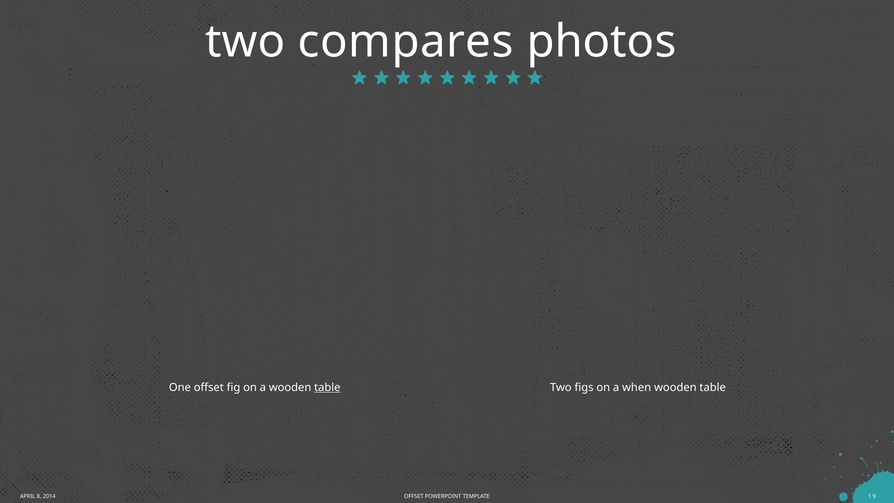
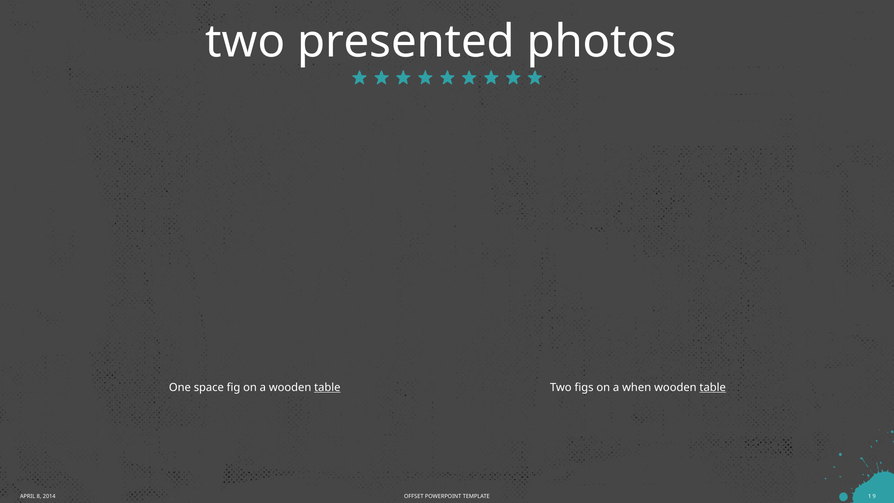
compares: compares -> presented
One offset: offset -> space
table at (713, 387) underline: none -> present
